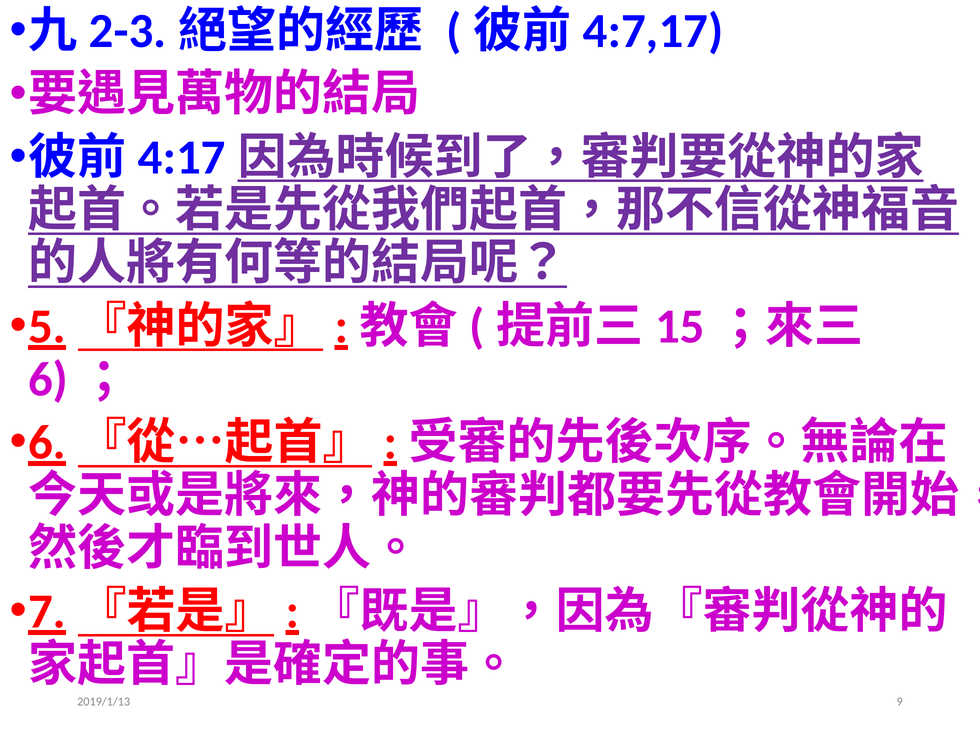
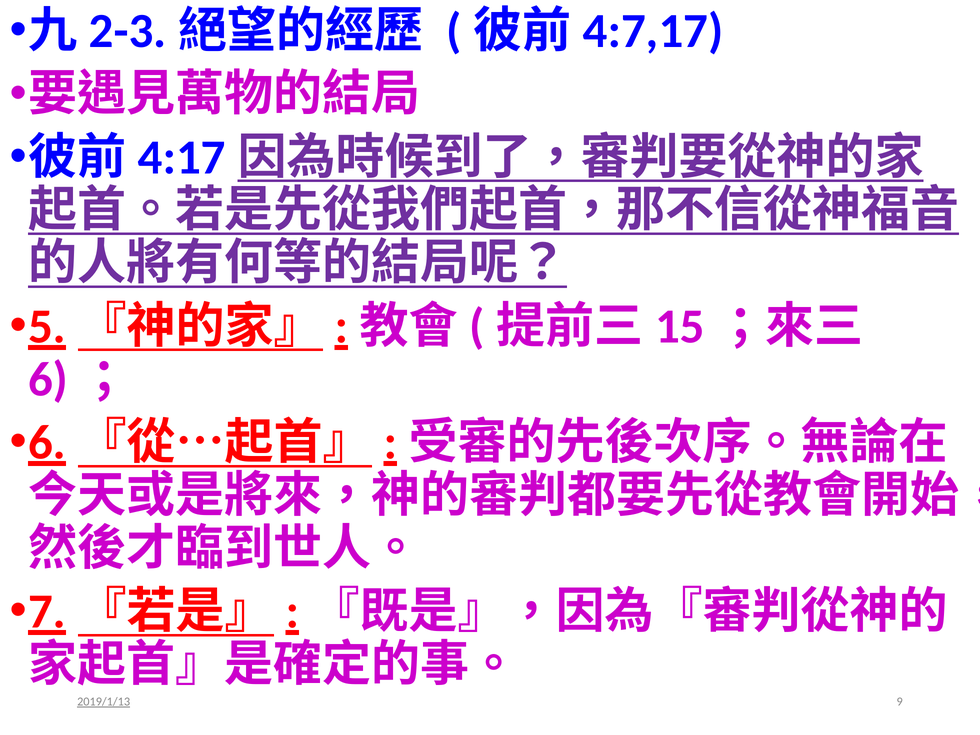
2019/1/13 underline: none -> present
